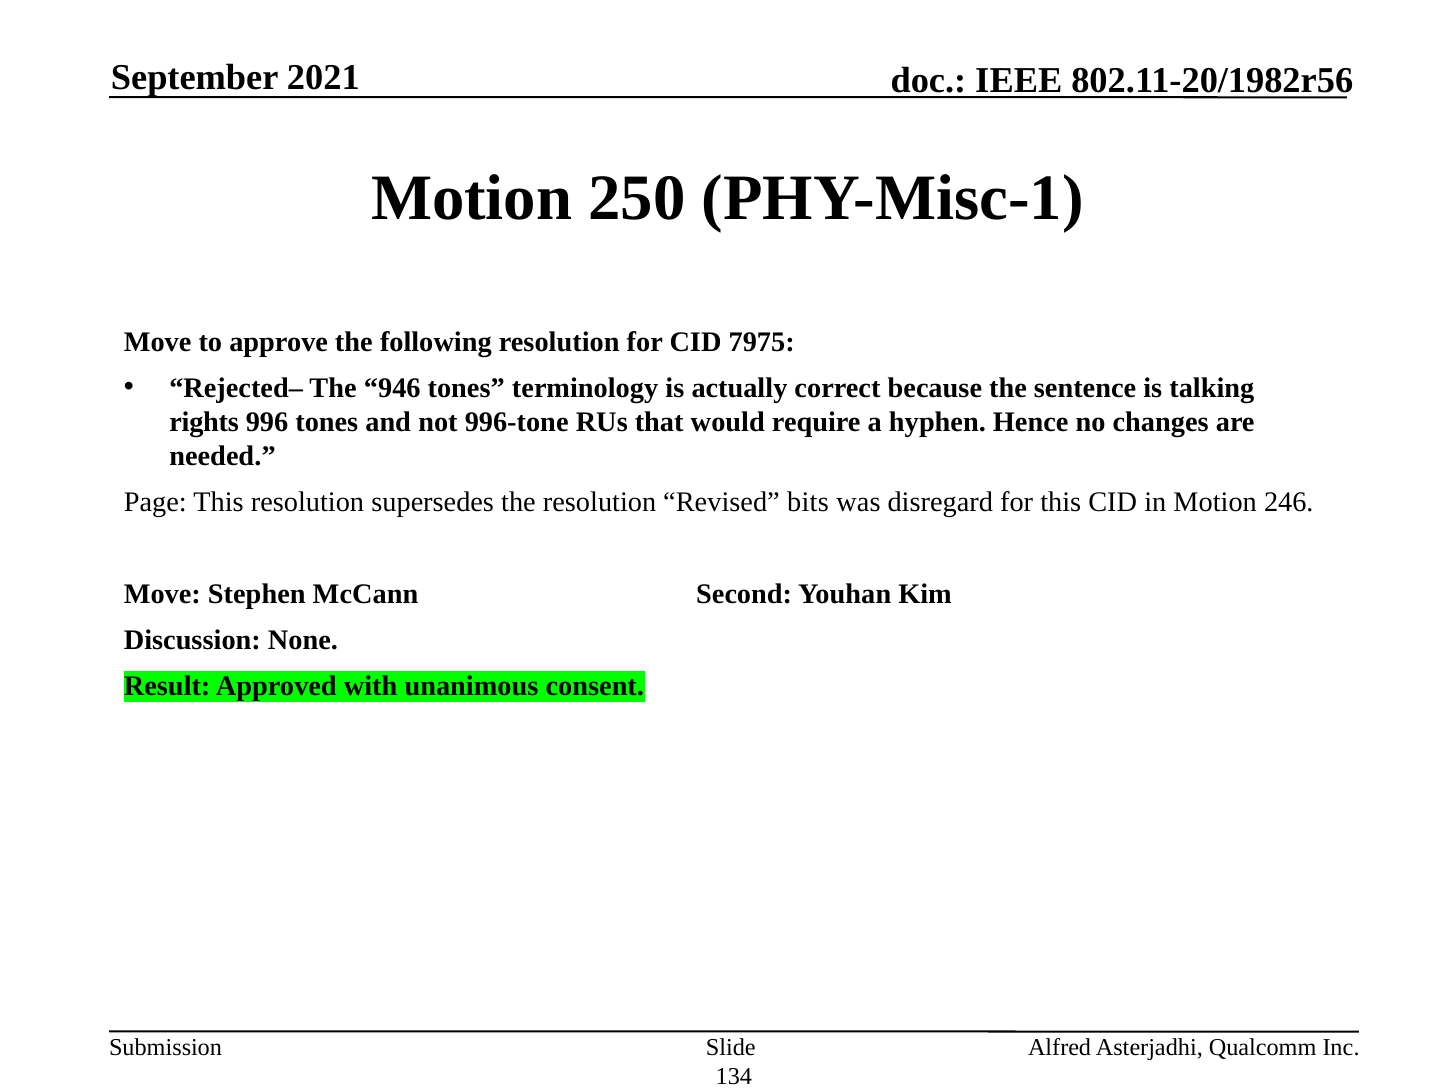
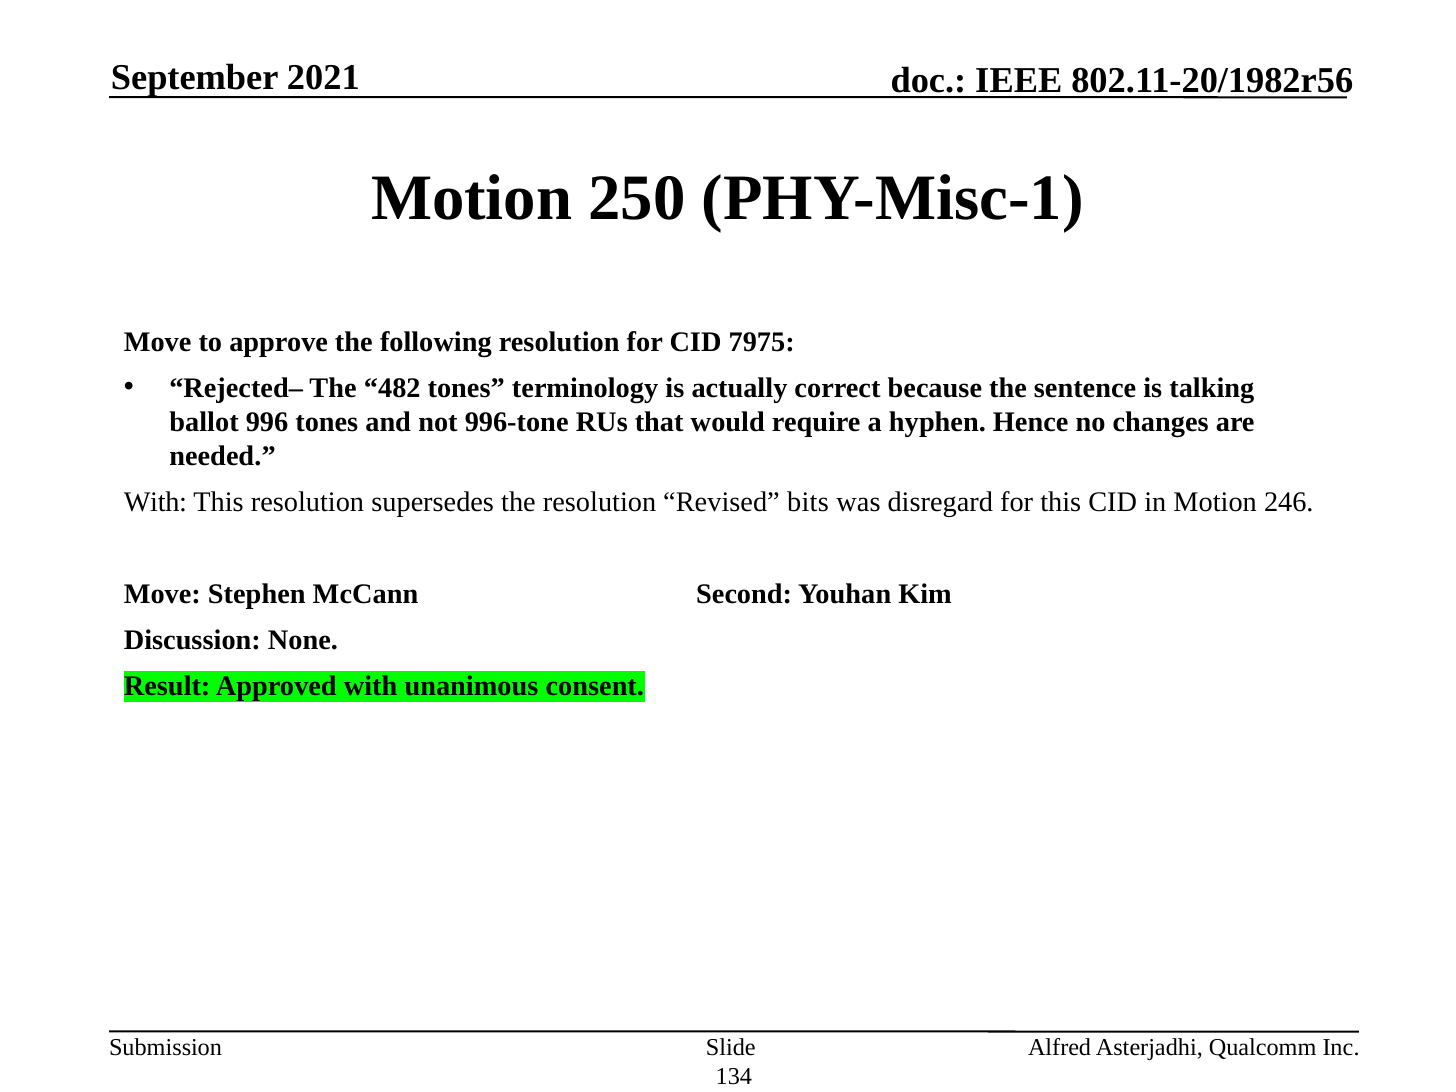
946: 946 -> 482
rights: rights -> ballot
Page at (155, 502): Page -> With
